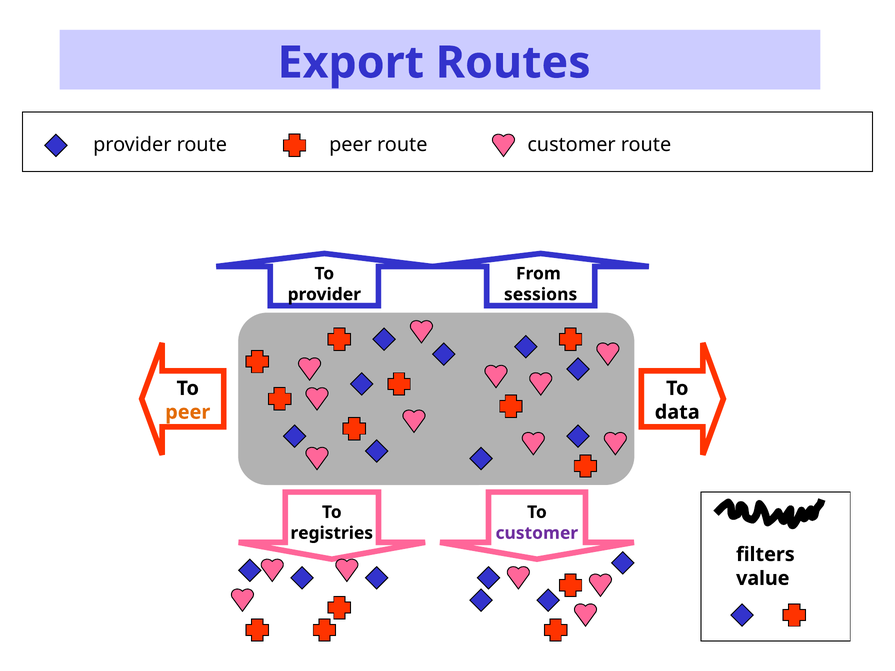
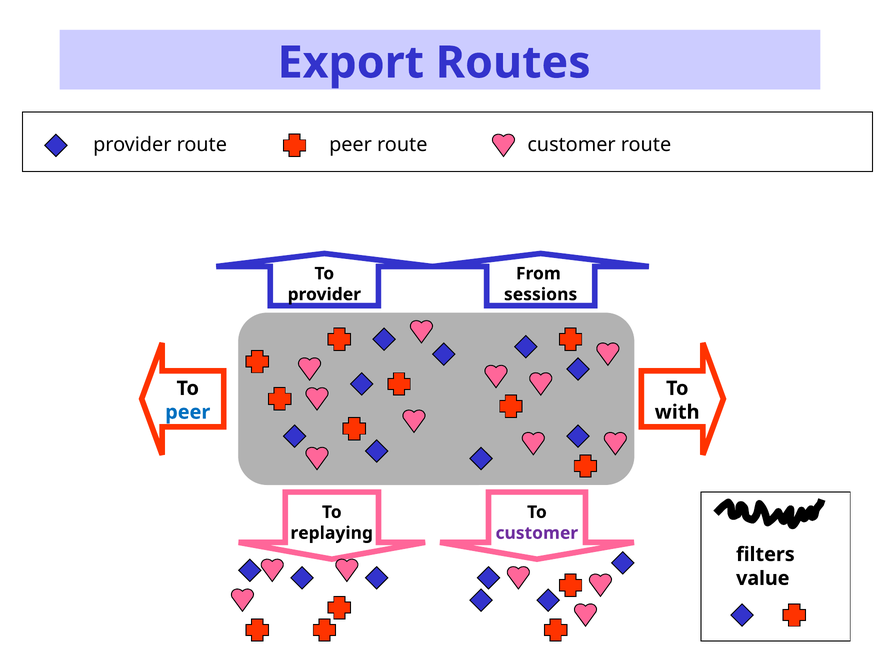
peer at (188, 412) colour: orange -> blue
data: data -> with
registries: registries -> replaying
